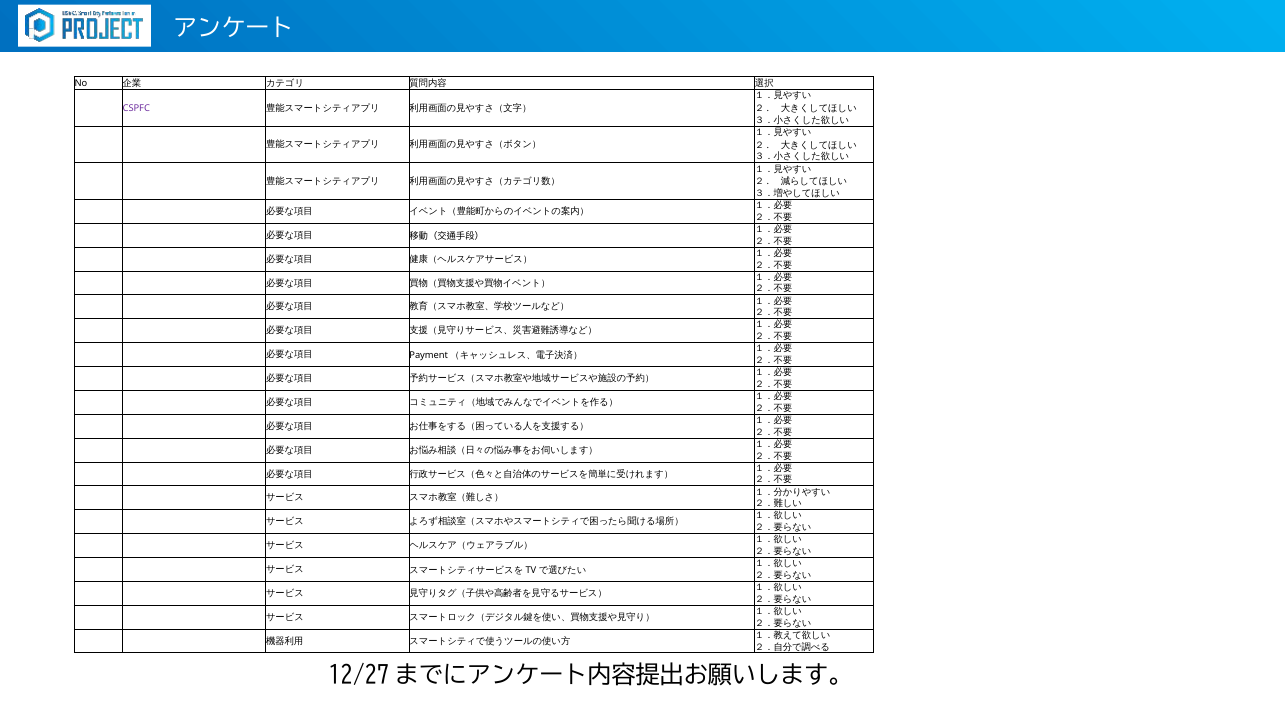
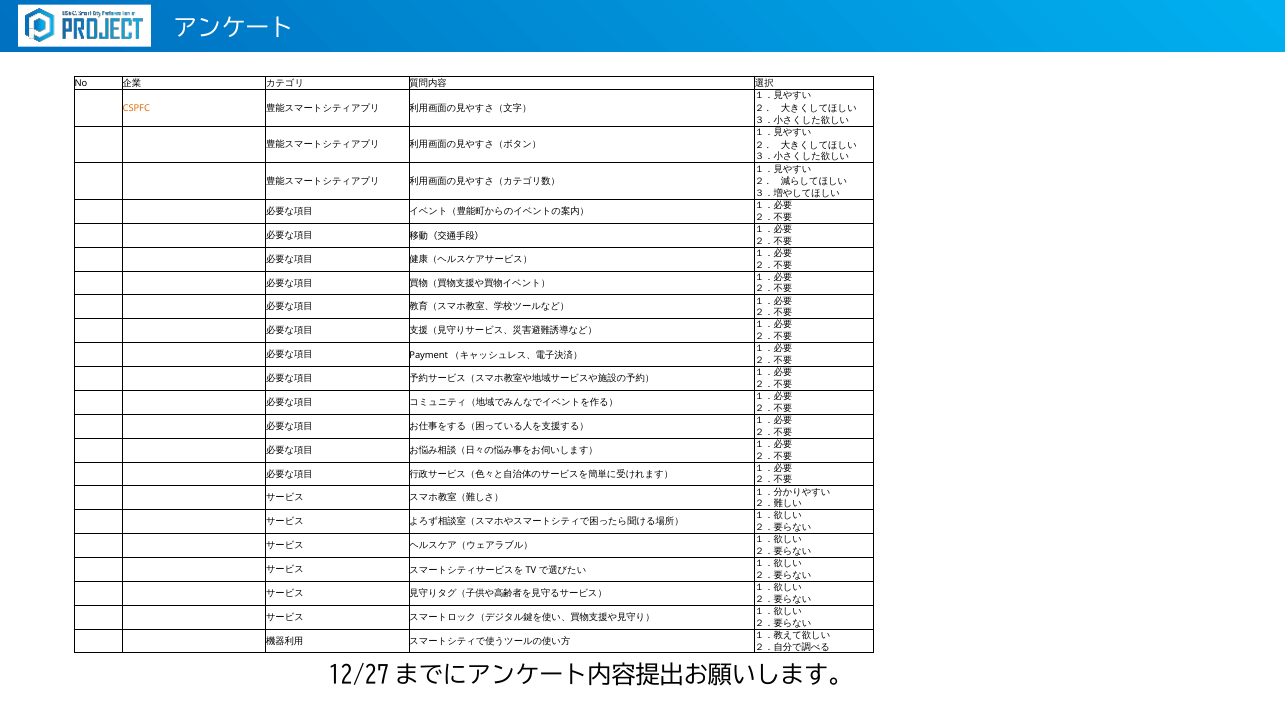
CSPFC colour: purple -> orange
